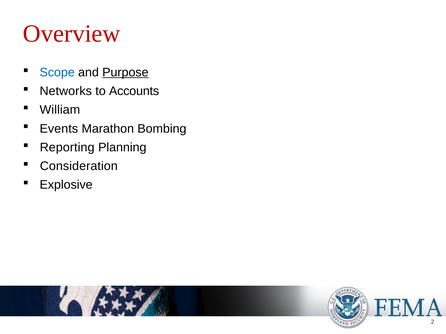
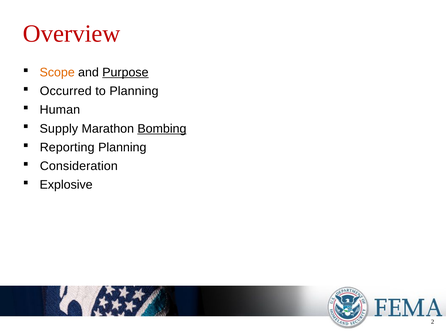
Scope colour: blue -> orange
Networks: Networks -> Occurred
to Accounts: Accounts -> Planning
William: William -> Human
Events: Events -> Supply
Bombing underline: none -> present
